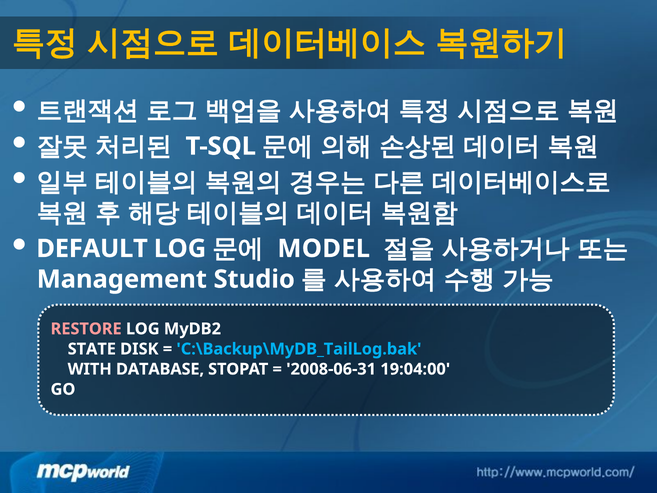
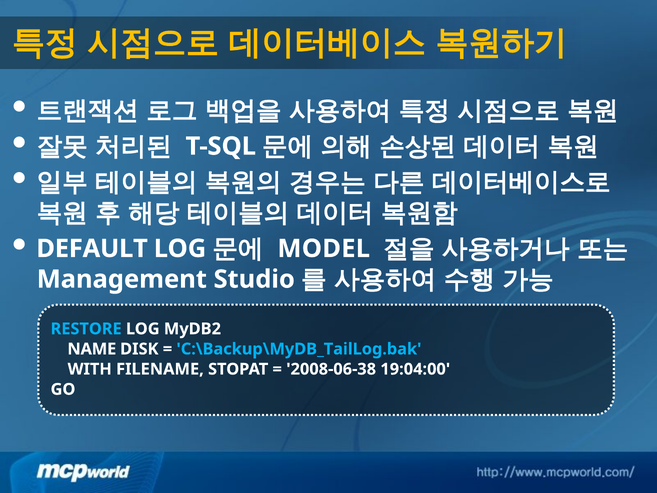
RESTORE colour: pink -> light blue
STATE: STATE -> NAME
DATABASE: DATABASE -> FILENAME
2008-06-31: 2008-06-31 -> 2008-06-38
